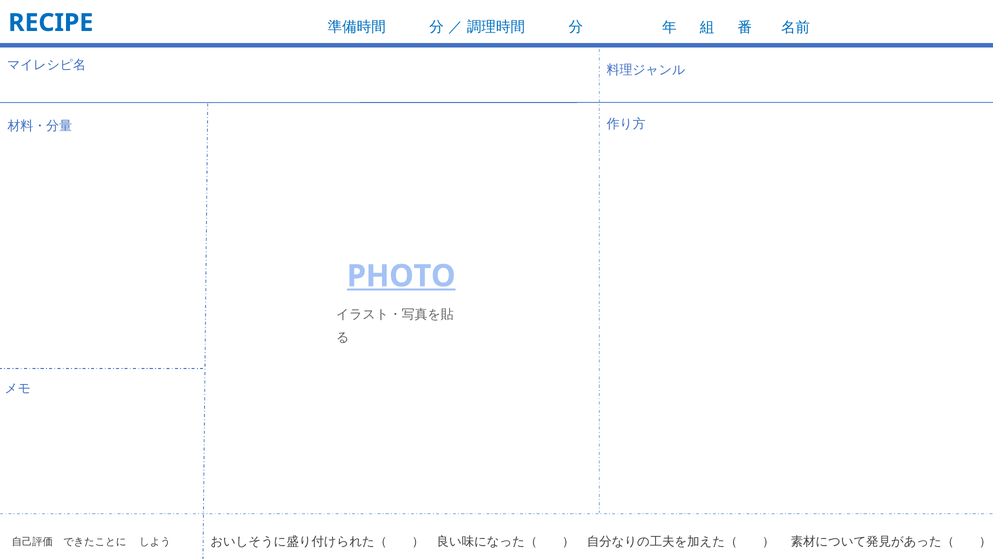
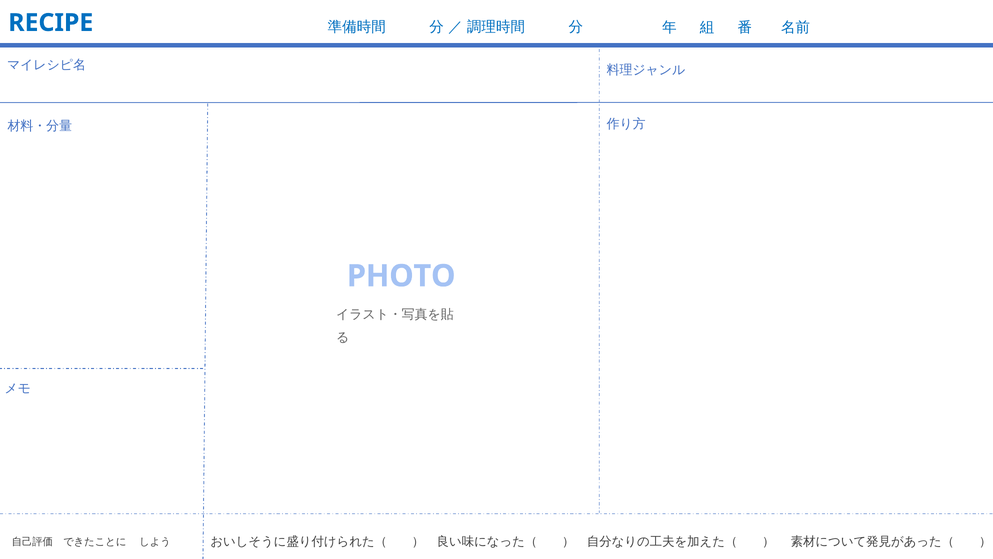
PHOTO underline: present -> none
